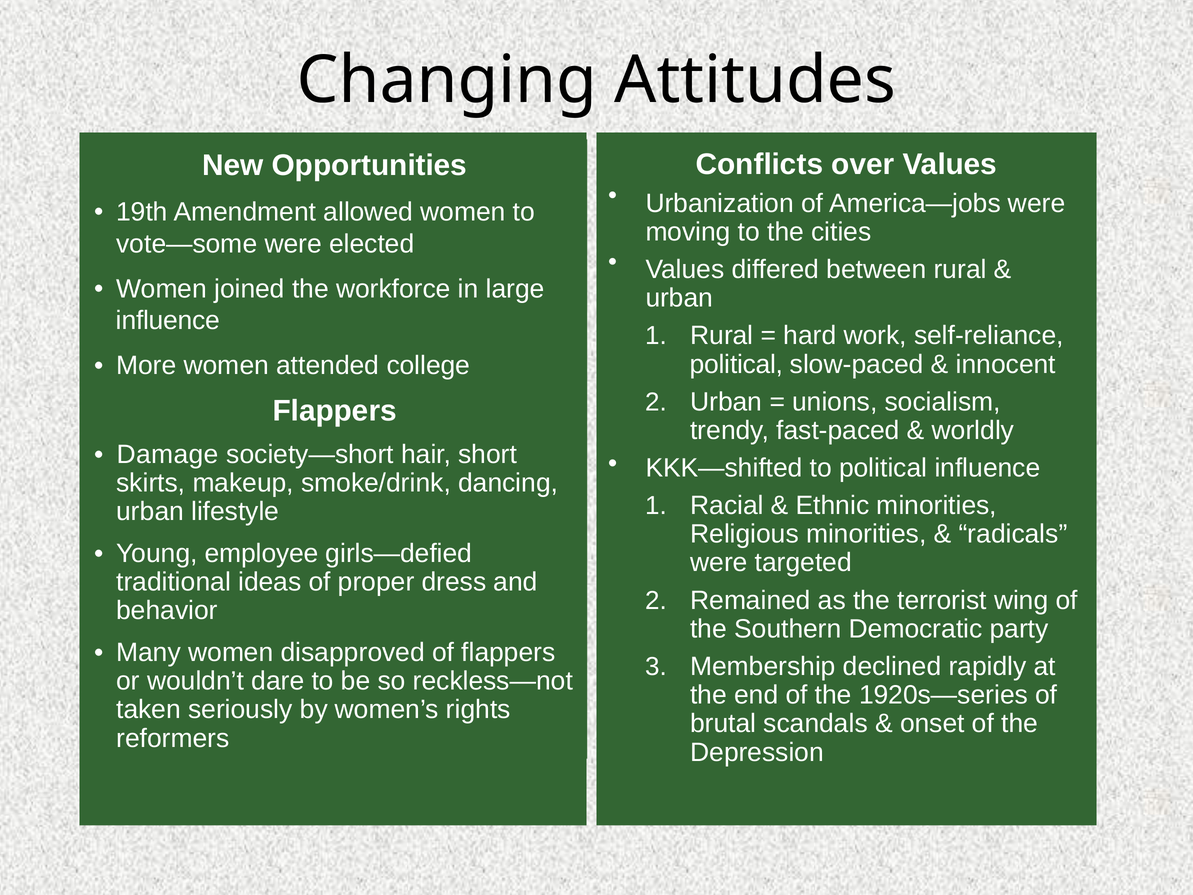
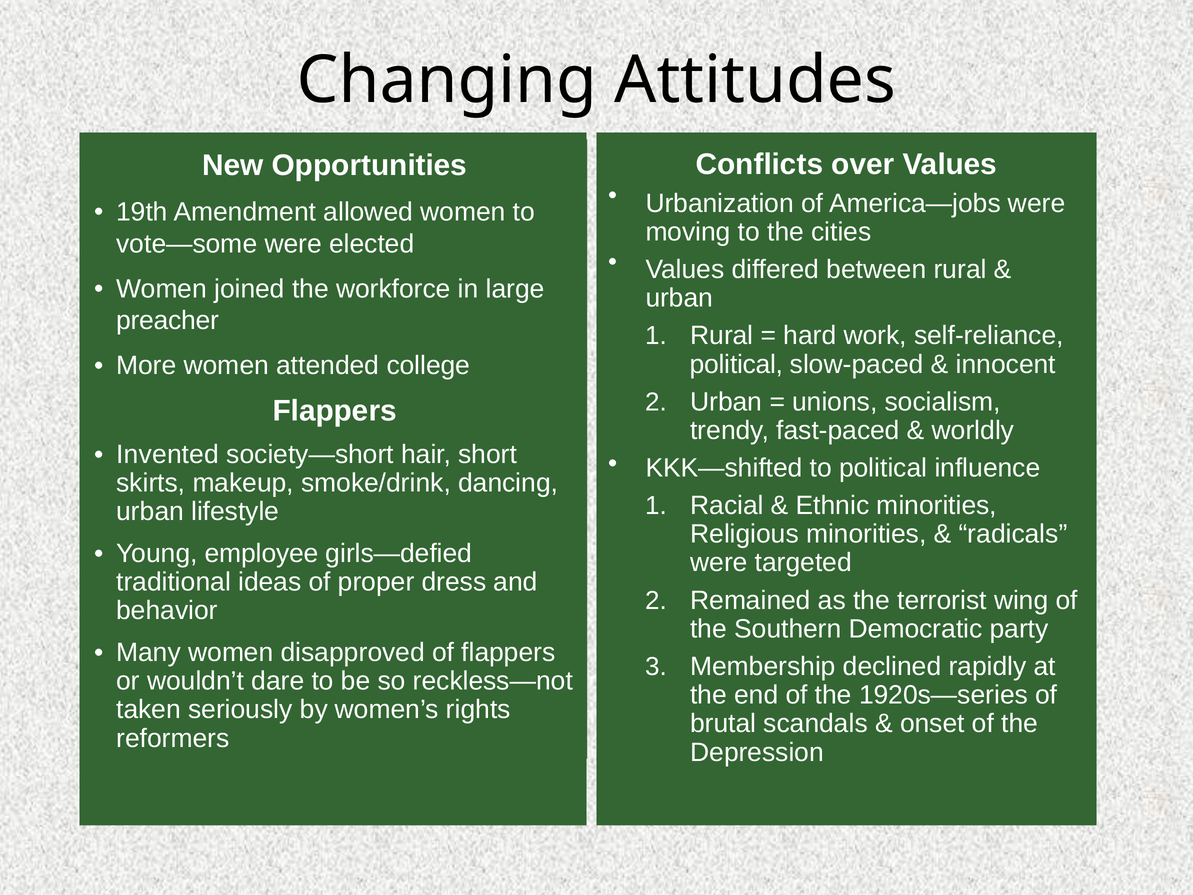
influence at (168, 321): influence -> preacher
Damage: Damage -> Invented
